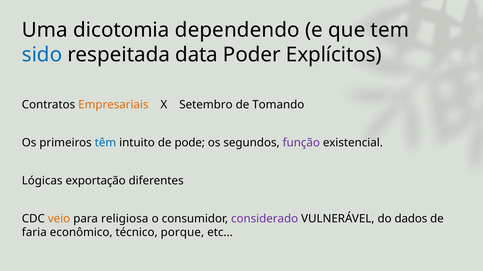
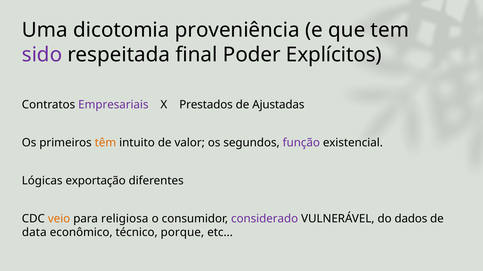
dependendo: dependendo -> proveniência
sido colour: blue -> purple
data: data -> final
Empresariais colour: orange -> purple
Setembro: Setembro -> Prestados
Tomando: Tomando -> Ajustadas
têm colour: blue -> orange
pode: pode -> valor
faria: faria -> data
